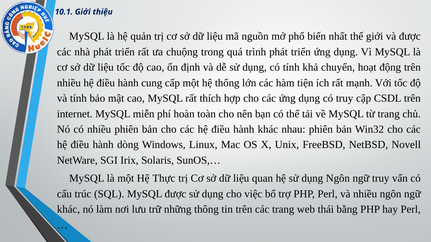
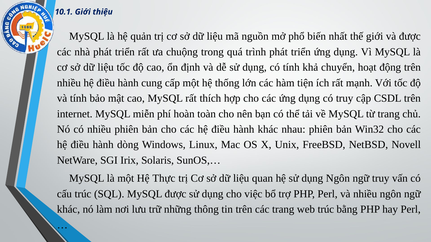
web thái: thái -> trúc
